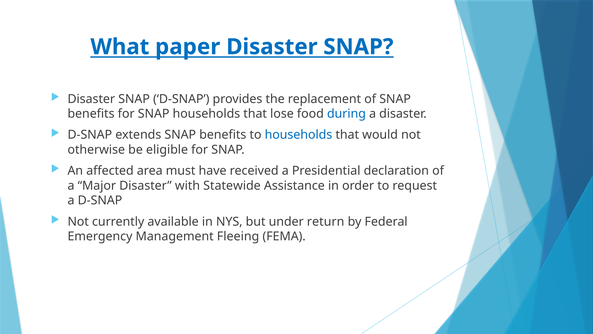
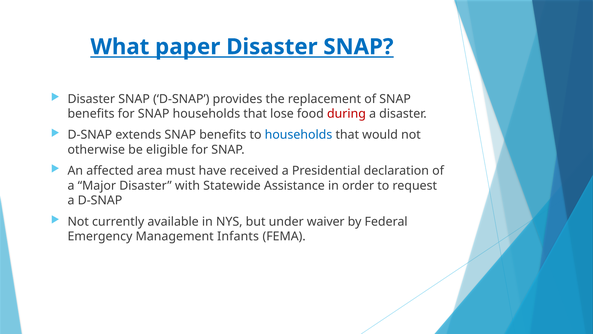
during colour: blue -> red
return: return -> waiver
Fleeing: Fleeing -> Infants
